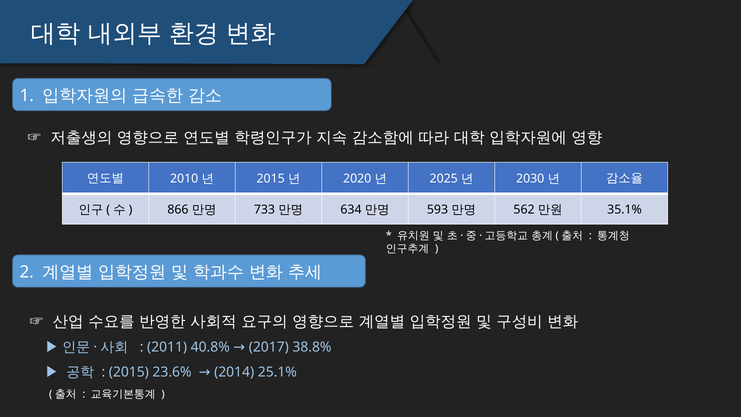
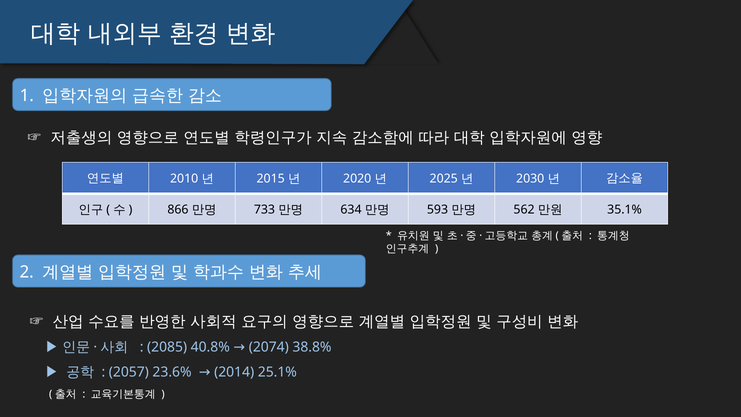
2011: 2011 -> 2085
2017: 2017 -> 2074
2015 at (129, 372): 2015 -> 2057
